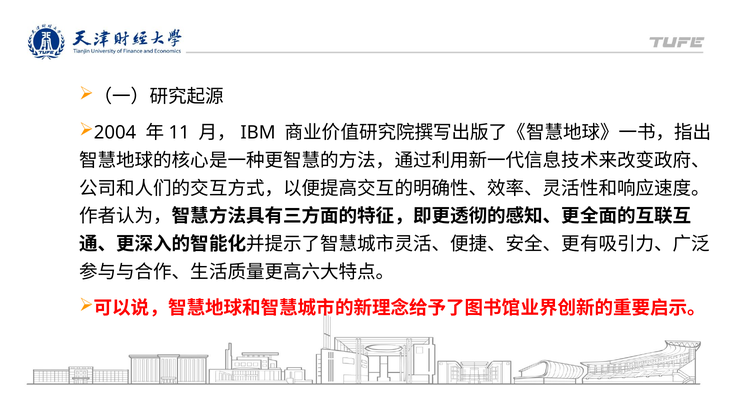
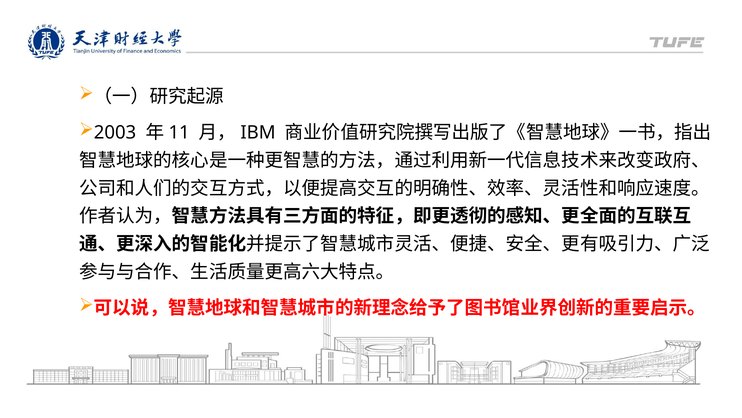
2004: 2004 -> 2003
